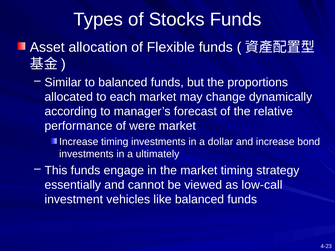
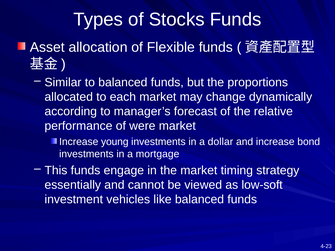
Increase timing: timing -> young
ultimately: ultimately -> mortgage
low-call: low-call -> low-soft
